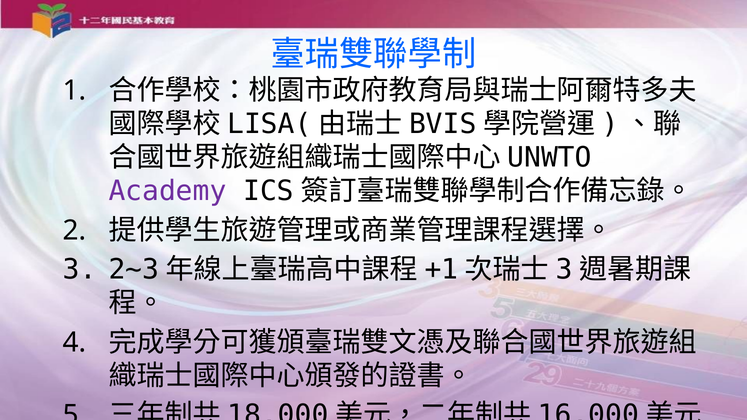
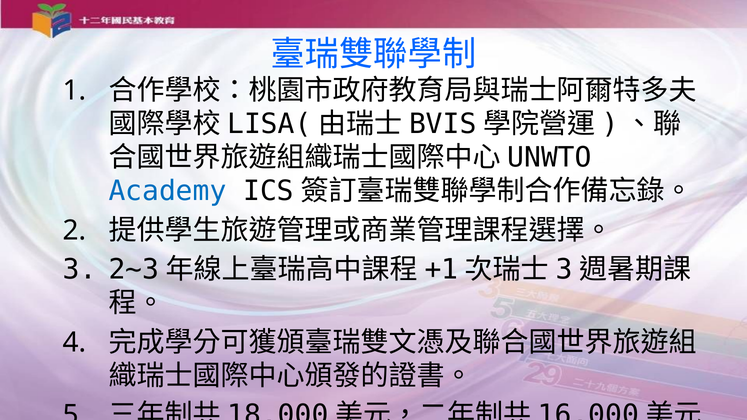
Academy colour: purple -> blue
